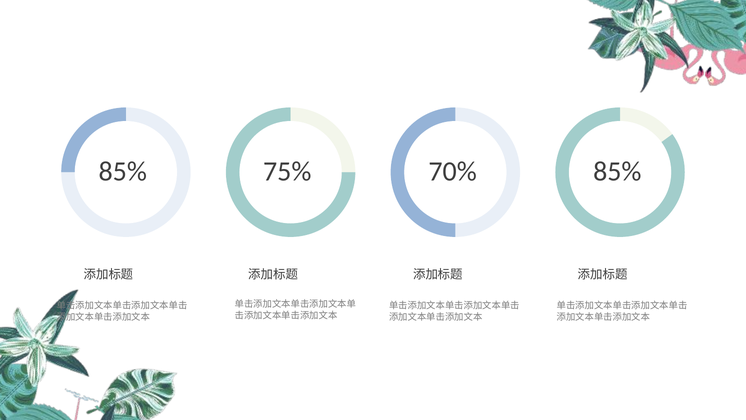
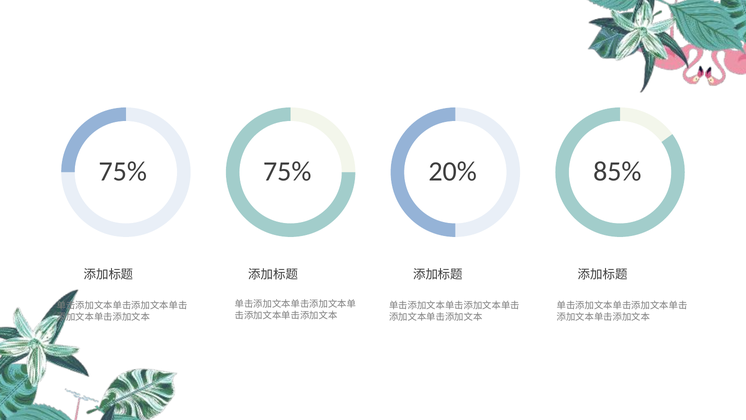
85% at (123, 172): 85% -> 75%
70%: 70% -> 20%
